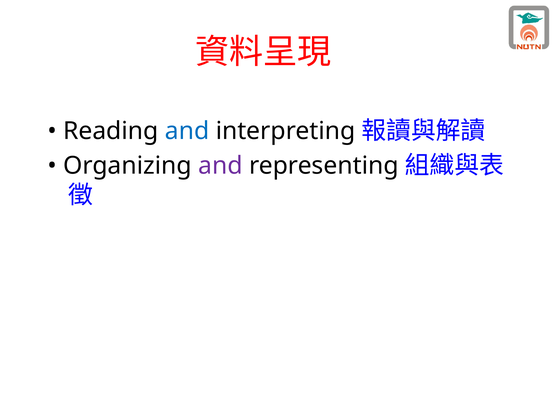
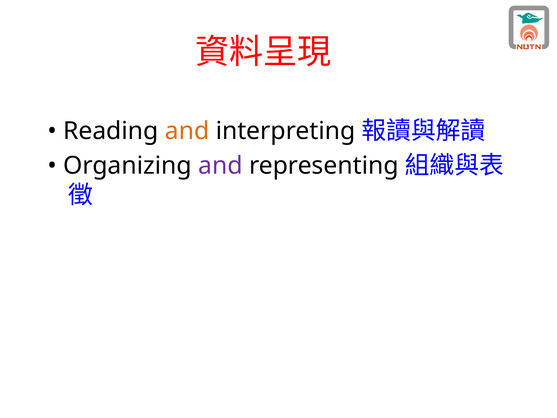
and at (187, 131) colour: blue -> orange
